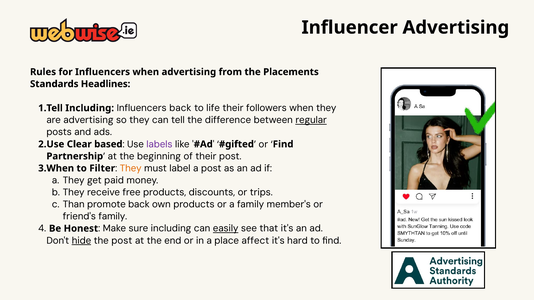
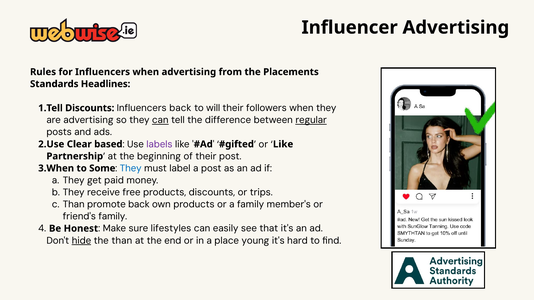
Including at (90, 108): Including -> Discounts
life: life -> will
can at (160, 120) underline: none -> present
Find at (283, 144): Find -> Like
Filter: Filter -> Some
They at (131, 168) colour: orange -> blue
sure including: including -> lifestyles
easily underline: present -> none
the post: post -> than
affect: affect -> young
